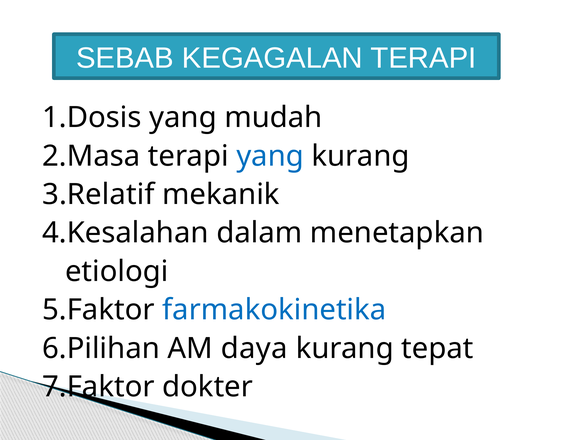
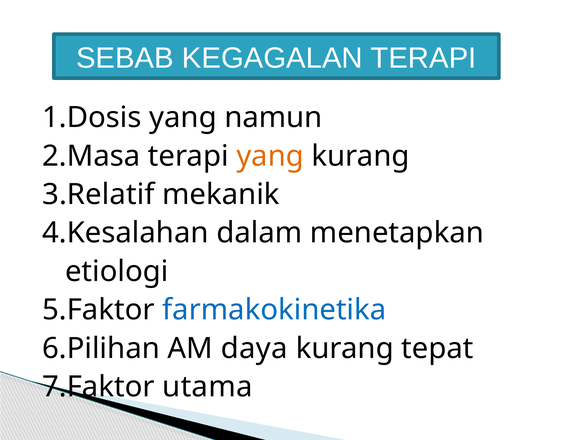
mudah: mudah -> namun
yang at (270, 156) colour: blue -> orange
dokter: dokter -> utama
